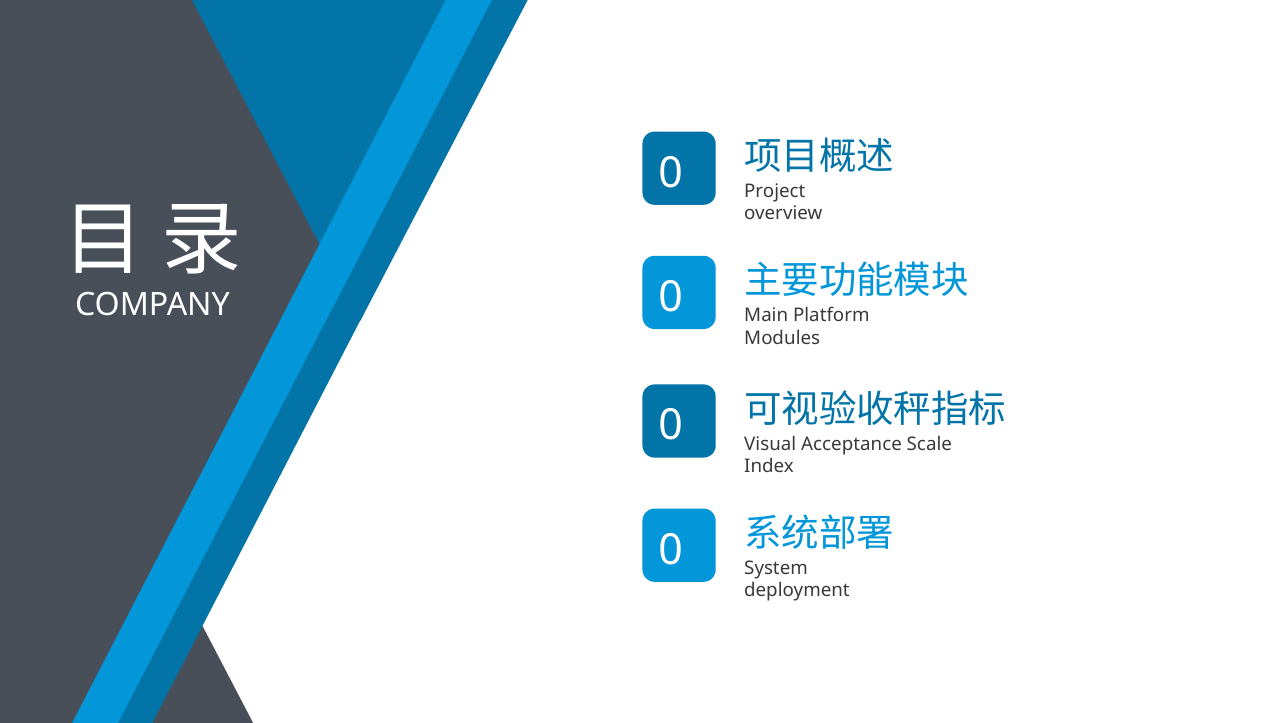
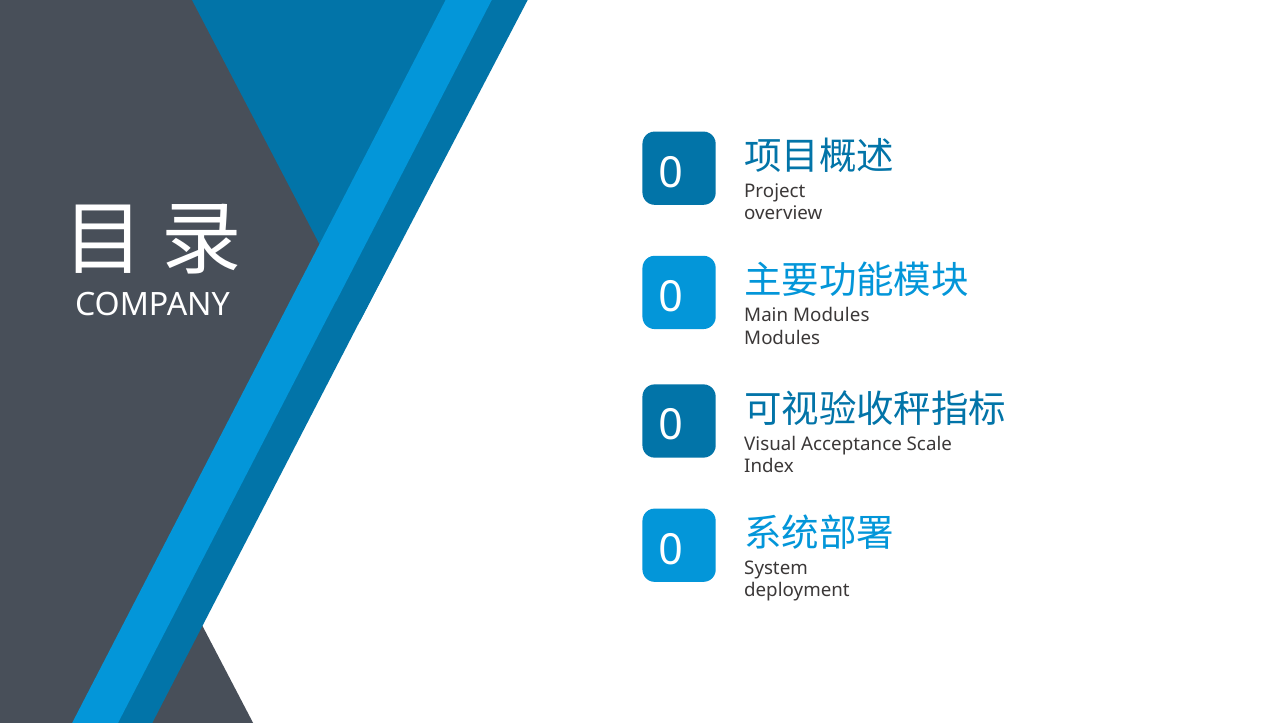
Main Platform: Platform -> Modules
